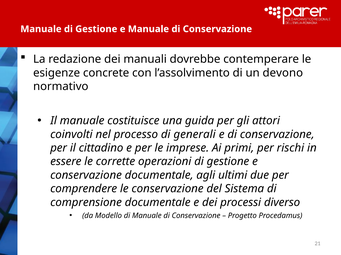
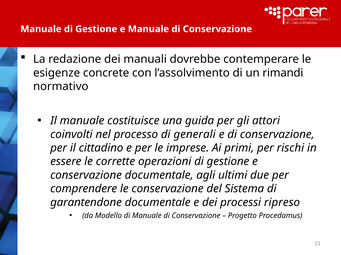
devono: devono -> rimandi
comprensione: comprensione -> garantendone
diverso: diverso -> ripreso
